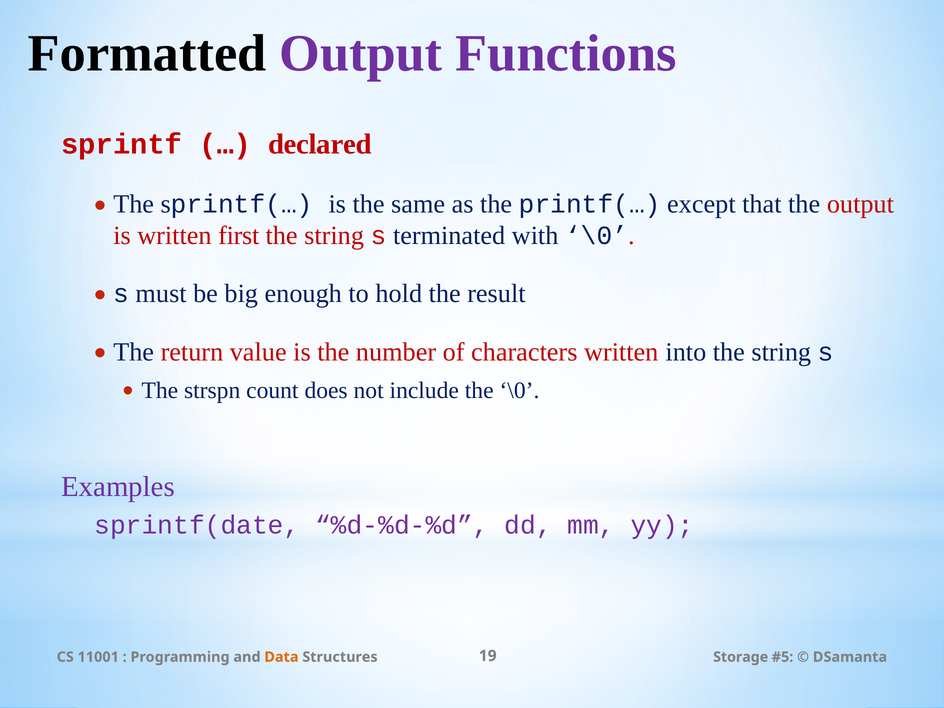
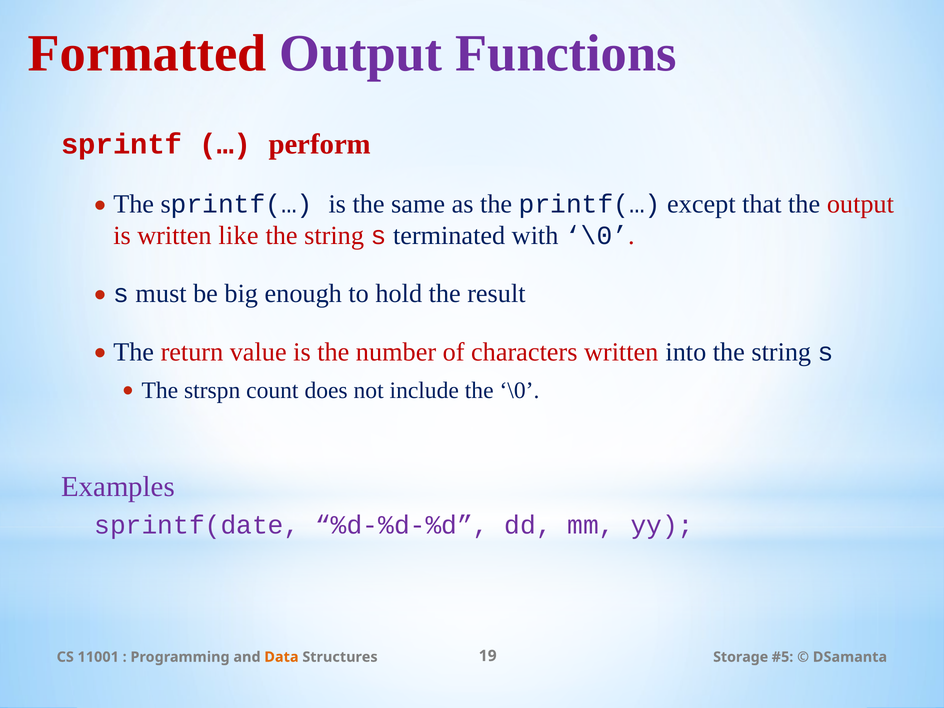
Formatted colour: black -> red
declared: declared -> perform
first: first -> like
